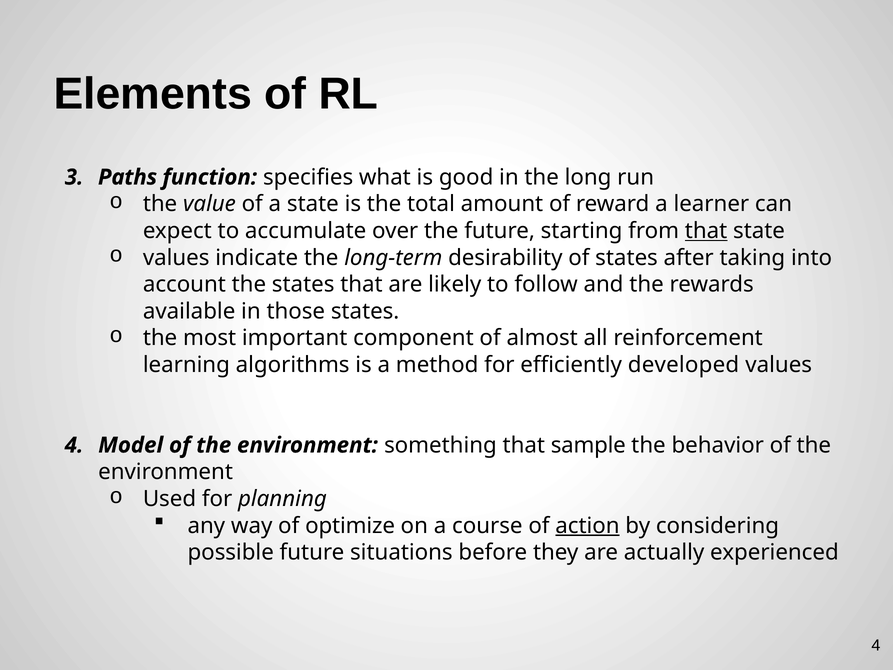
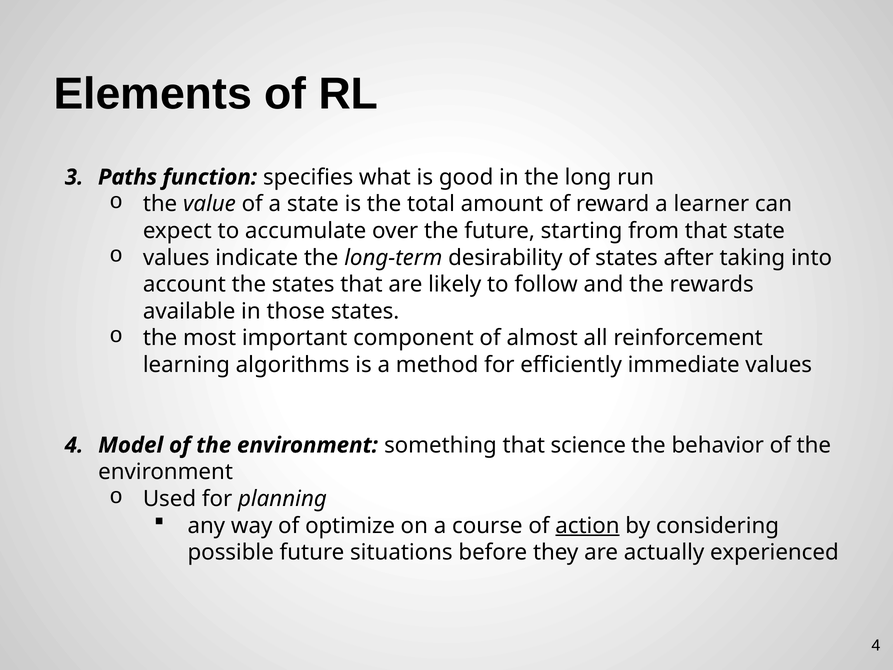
that at (706, 231) underline: present -> none
developed: developed -> immediate
sample: sample -> science
